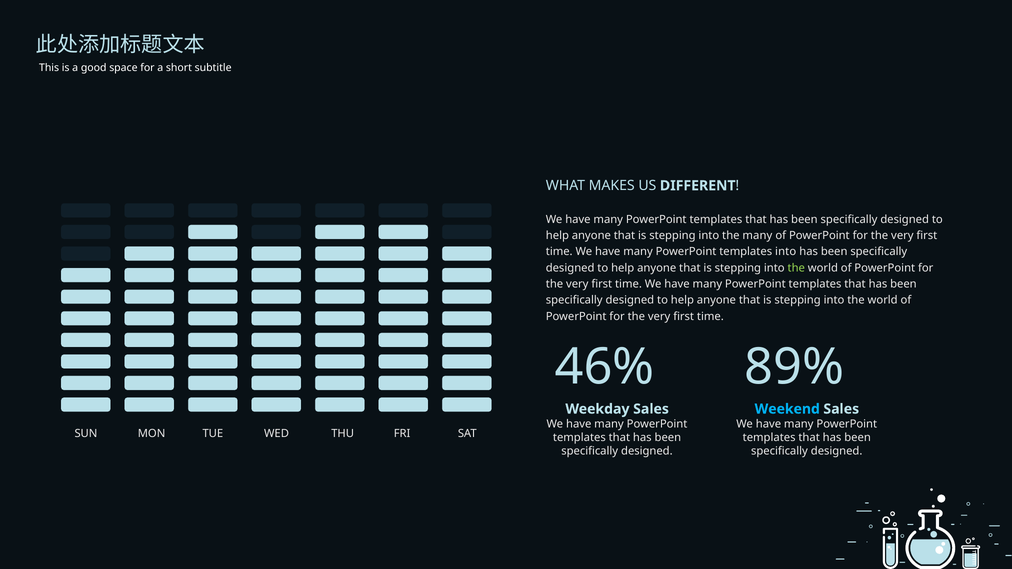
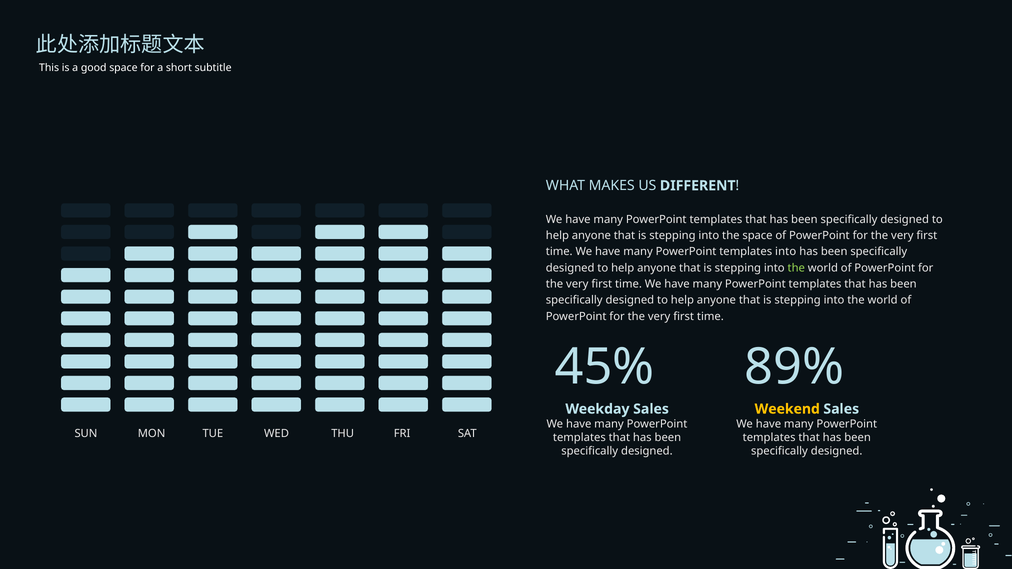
the many: many -> space
46%: 46% -> 45%
Weekend colour: light blue -> yellow
